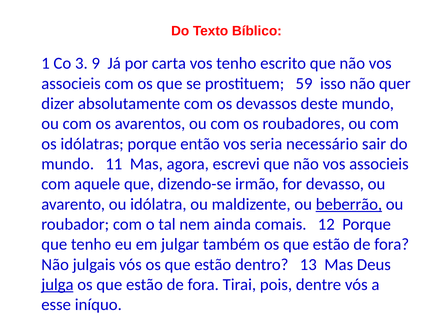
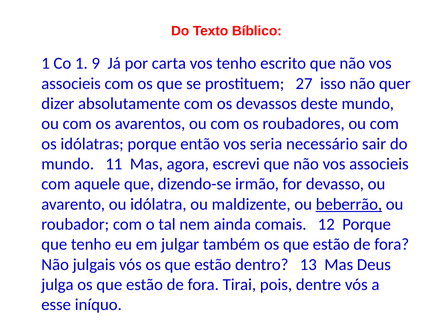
Co 3: 3 -> 1
59: 59 -> 27
julga underline: present -> none
